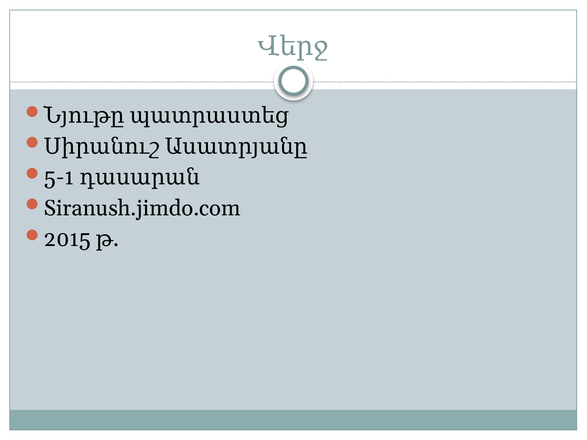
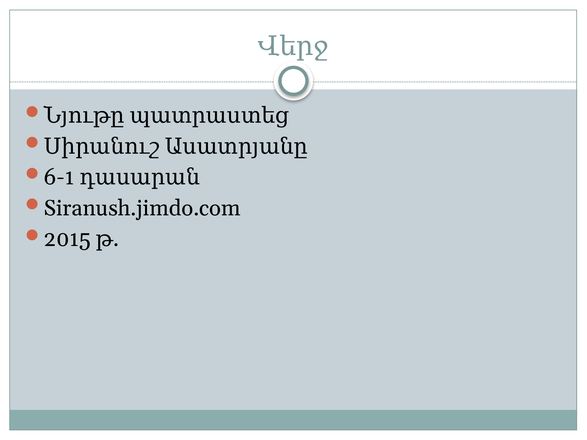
5-1: 5-1 -> 6-1
